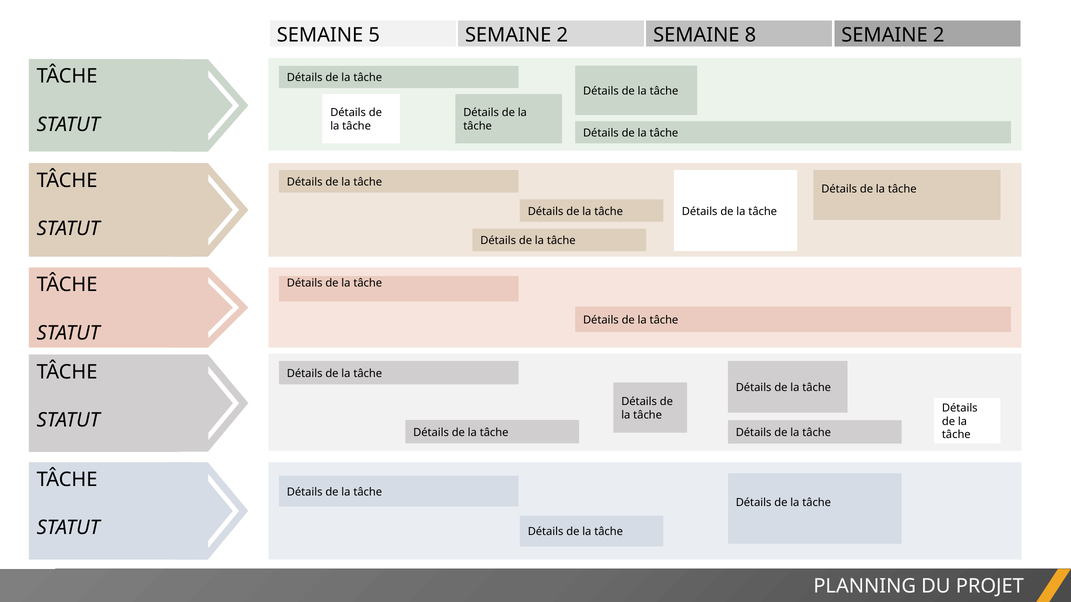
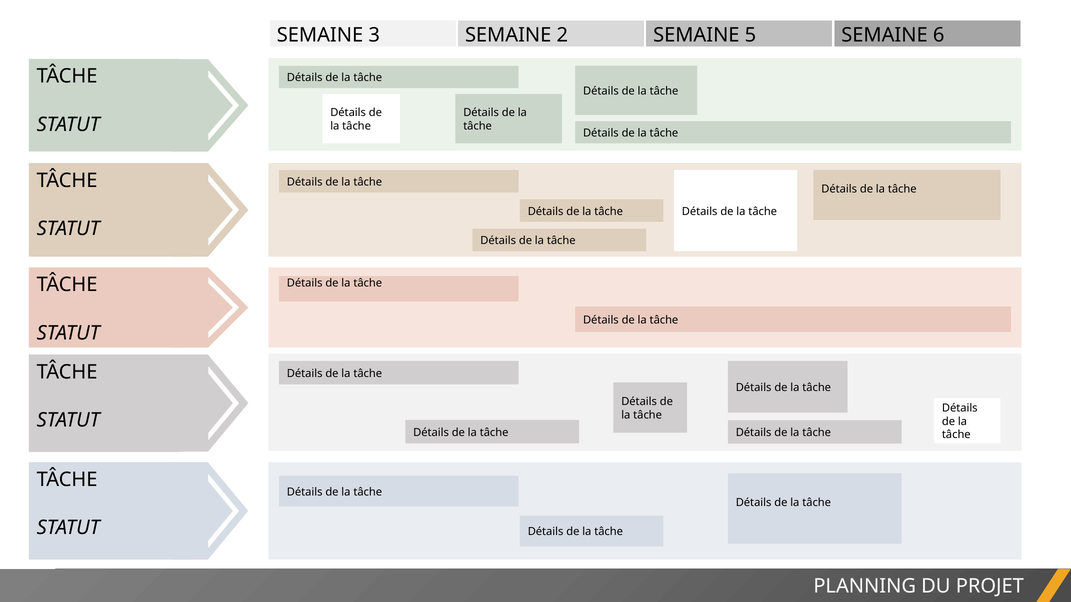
5: 5 -> 3
8: 8 -> 5
2 at (939, 35): 2 -> 6
